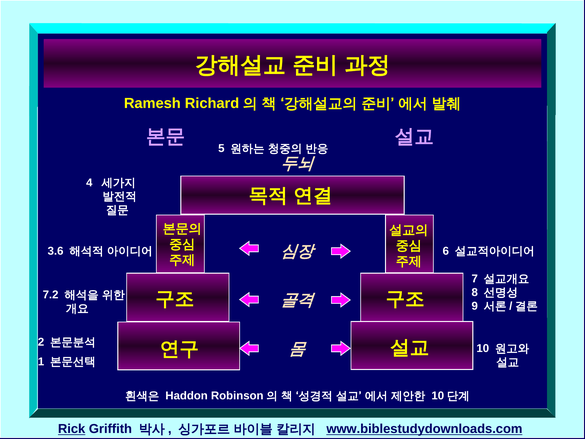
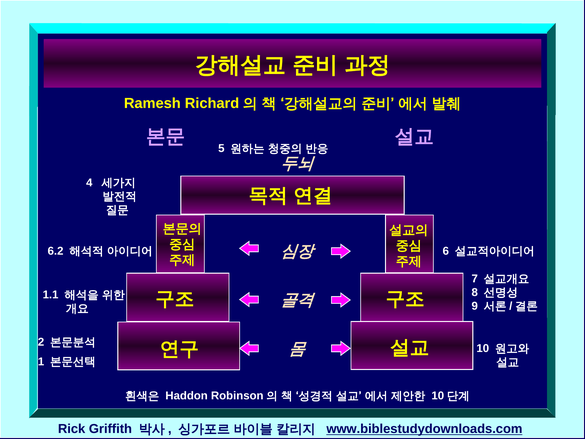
3.6: 3.6 -> 6.2
7.2: 7.2 -> 1.1
Rick underline: present -> none
